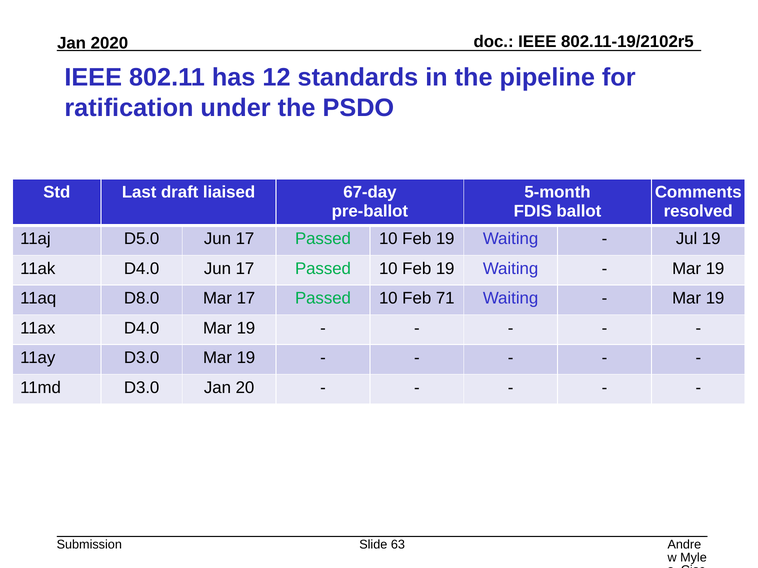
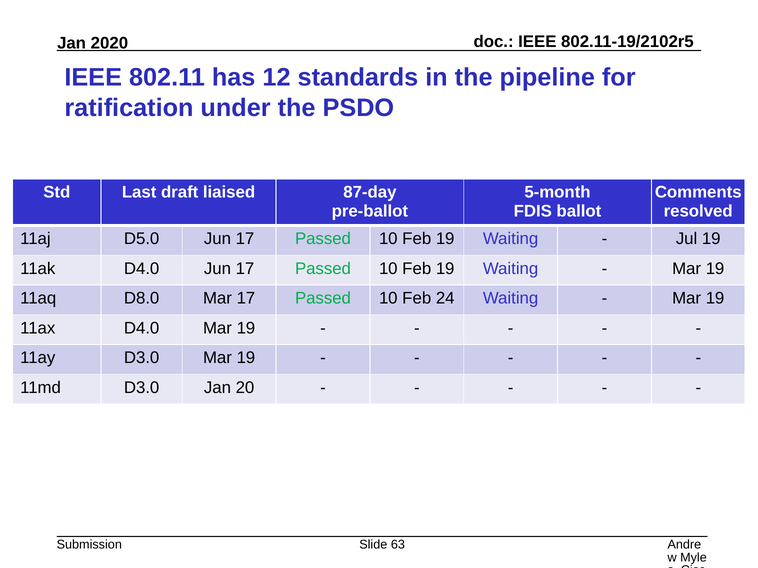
67-day: 67-day -> 87-day
71: 71 -> 24
